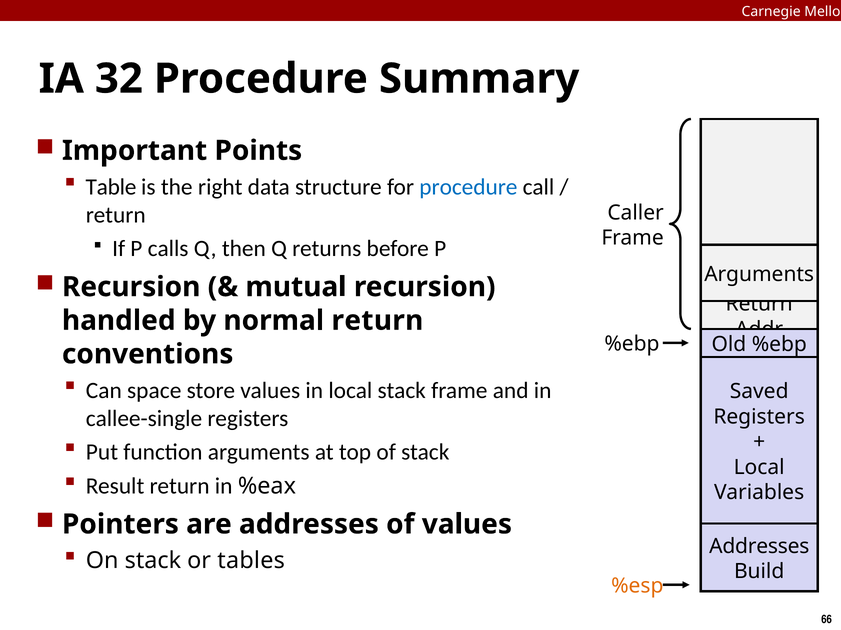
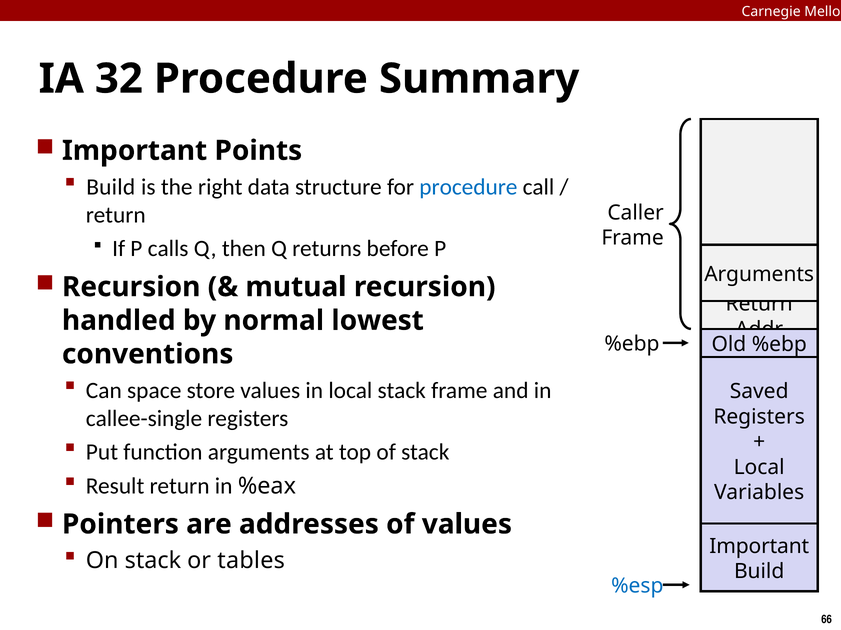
Table at (111, 187): Table -> Build
normal return: return -> lowest
Addresses at (759, 547): Addresses -> Important
%esp colour: orange -> blue
